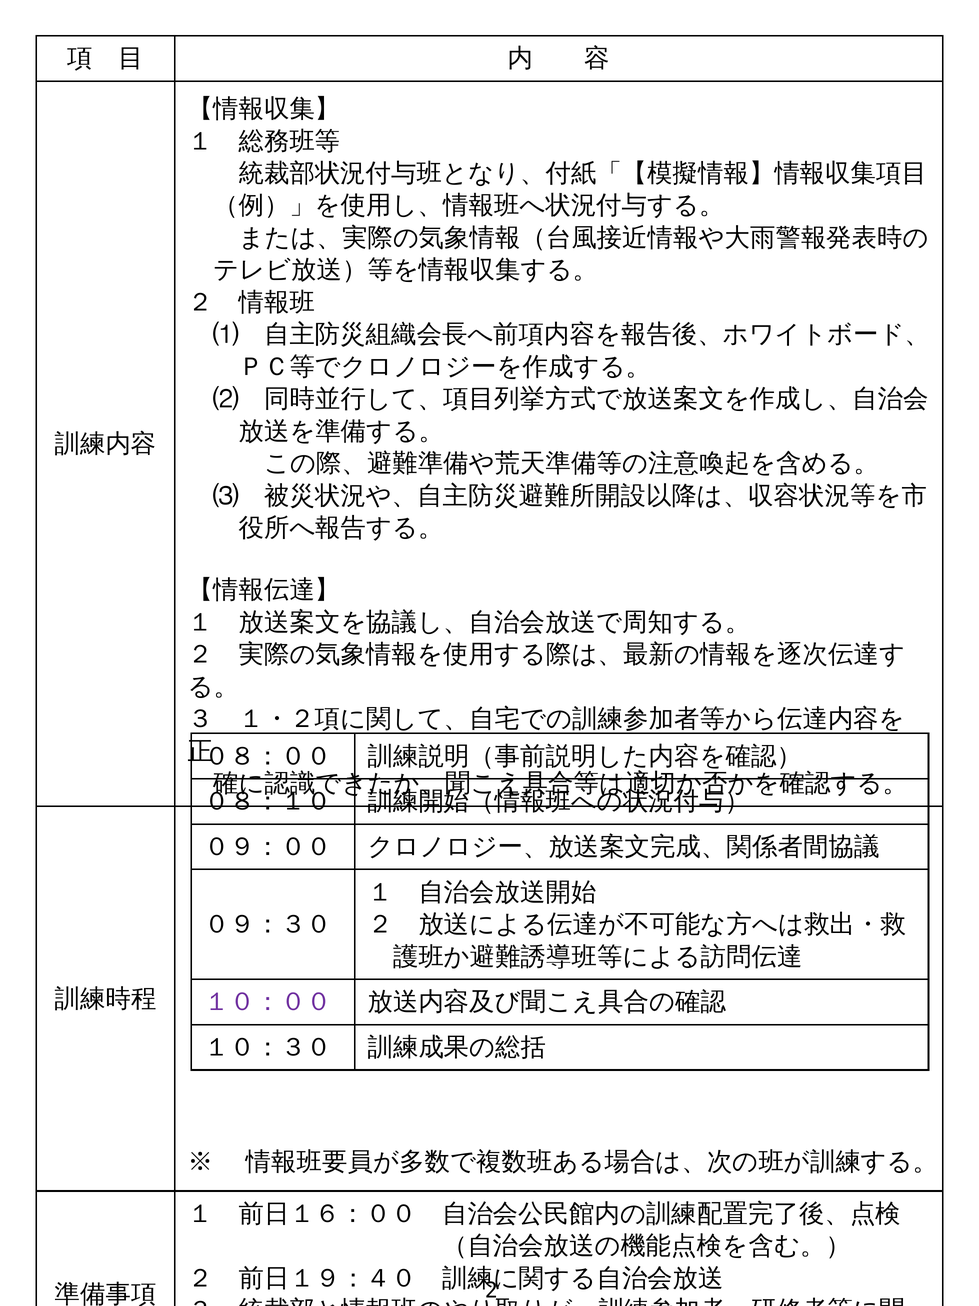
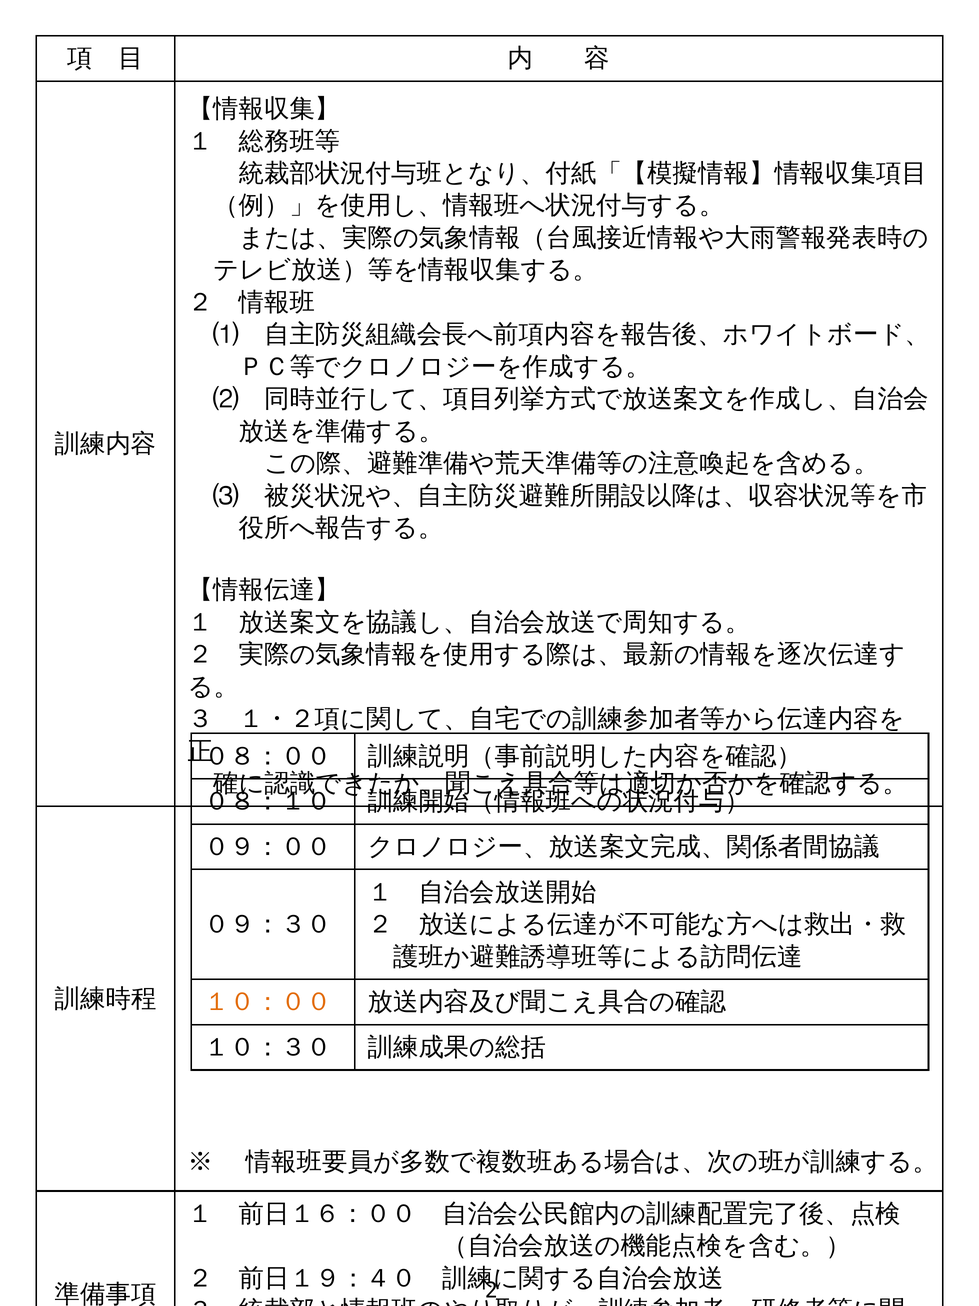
１０：００ colour: purple -> orange
